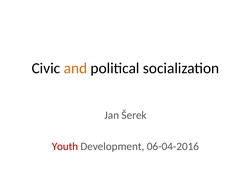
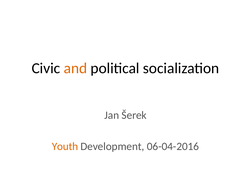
Youth colour: red -> orange
